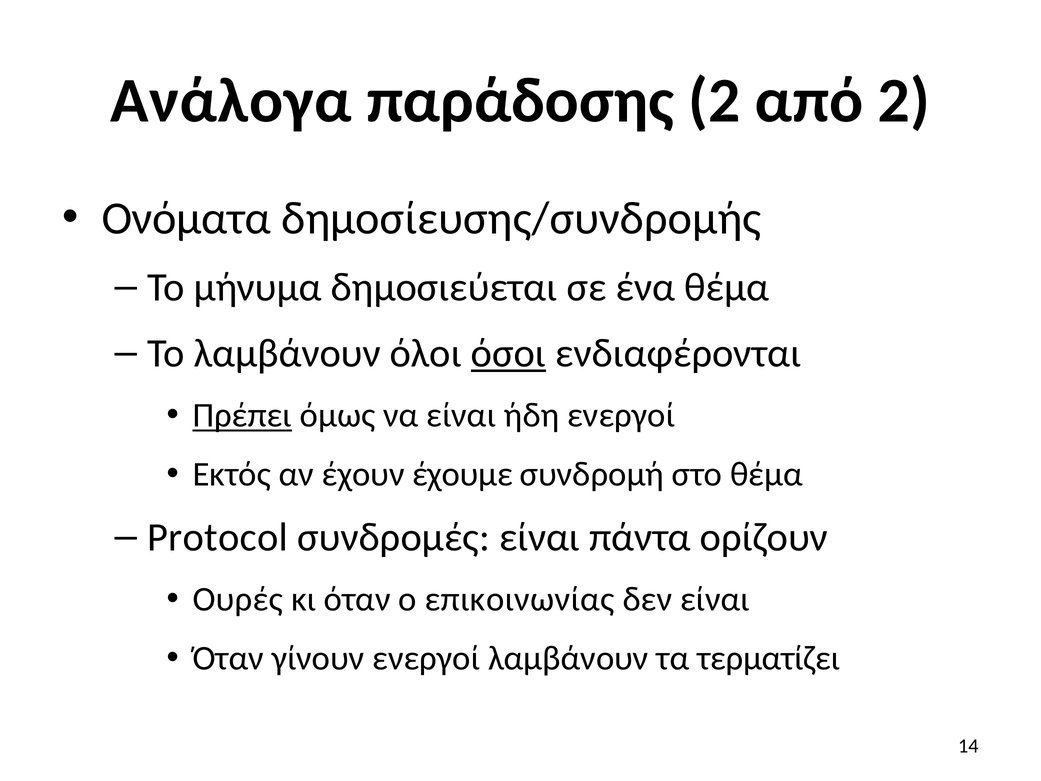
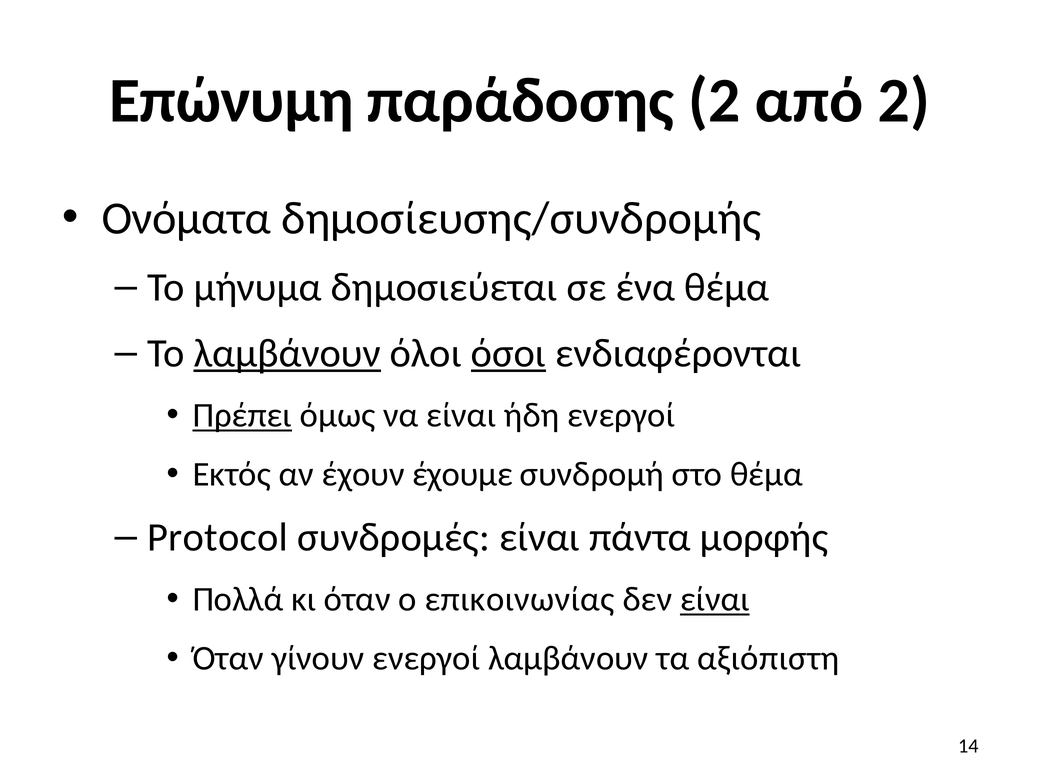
Ανάλογα: Ανάλογα -> Επώνυμη
λαμβάνουν at (287, 353) underline: none -> present
ορίζουν: ορίζουν -> μορφής
Ουρές: Ουρές -> Πολλά
είναι at (715, 599) underline: none -> present
τερματίζει: τερματίζει -> αξιόπιστη
